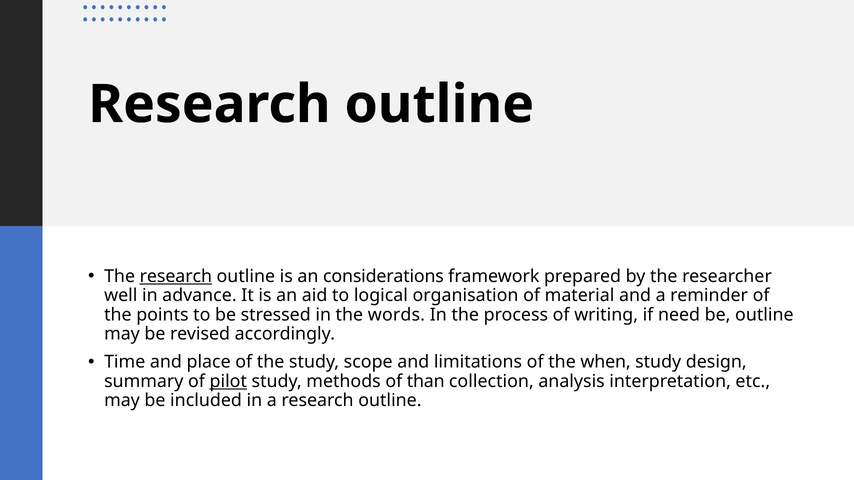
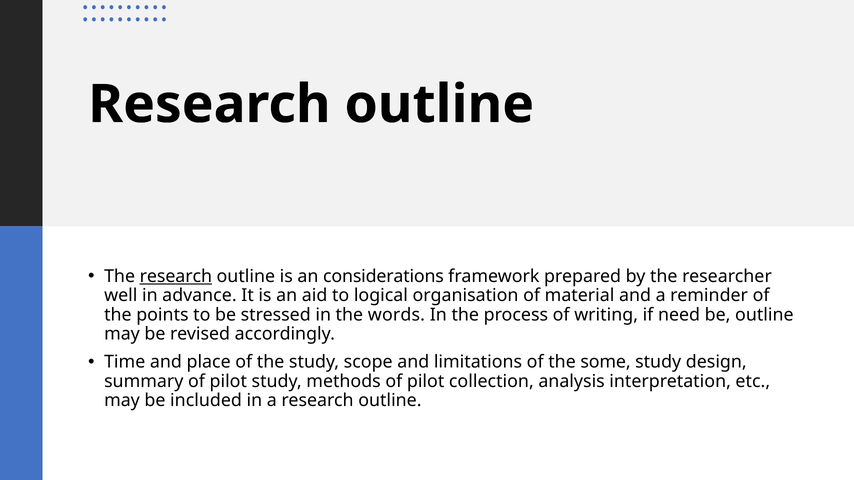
when: when -> some
pilot at (228, 382) underline: present -> none
methods of than: than -> pilot
